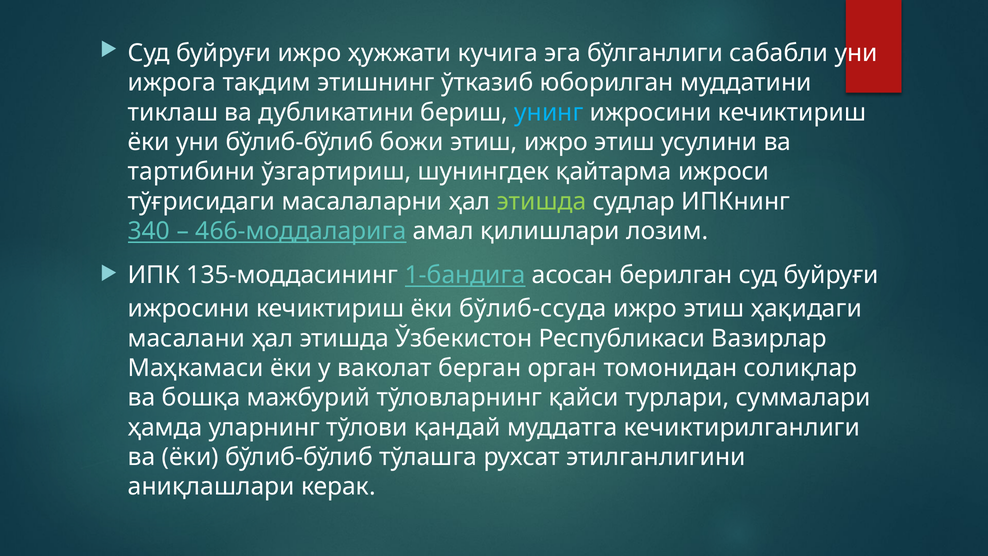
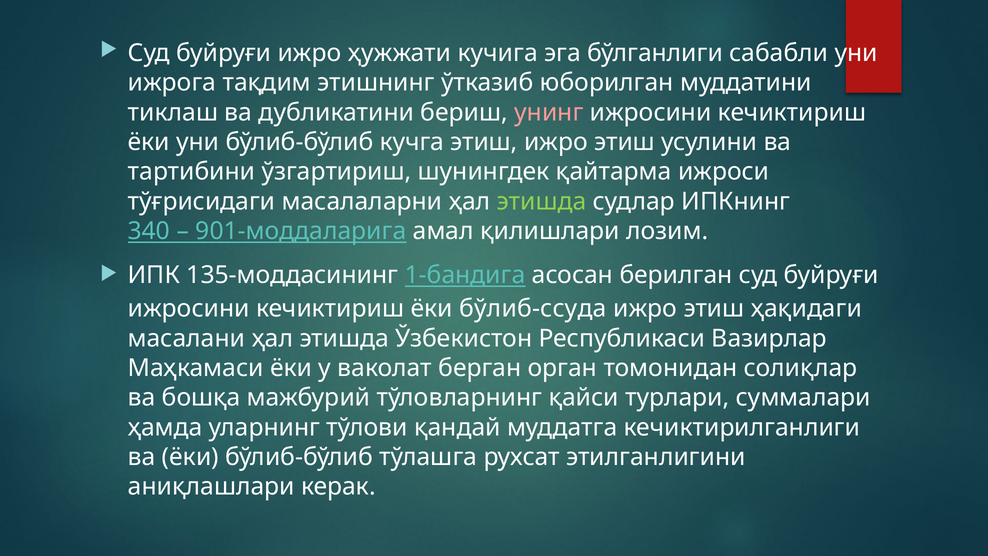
унинг colour: light blue -> pink
божи: божи -> кучга
466-моддаларига: 466-моддаларига -> 901-моддаларига
